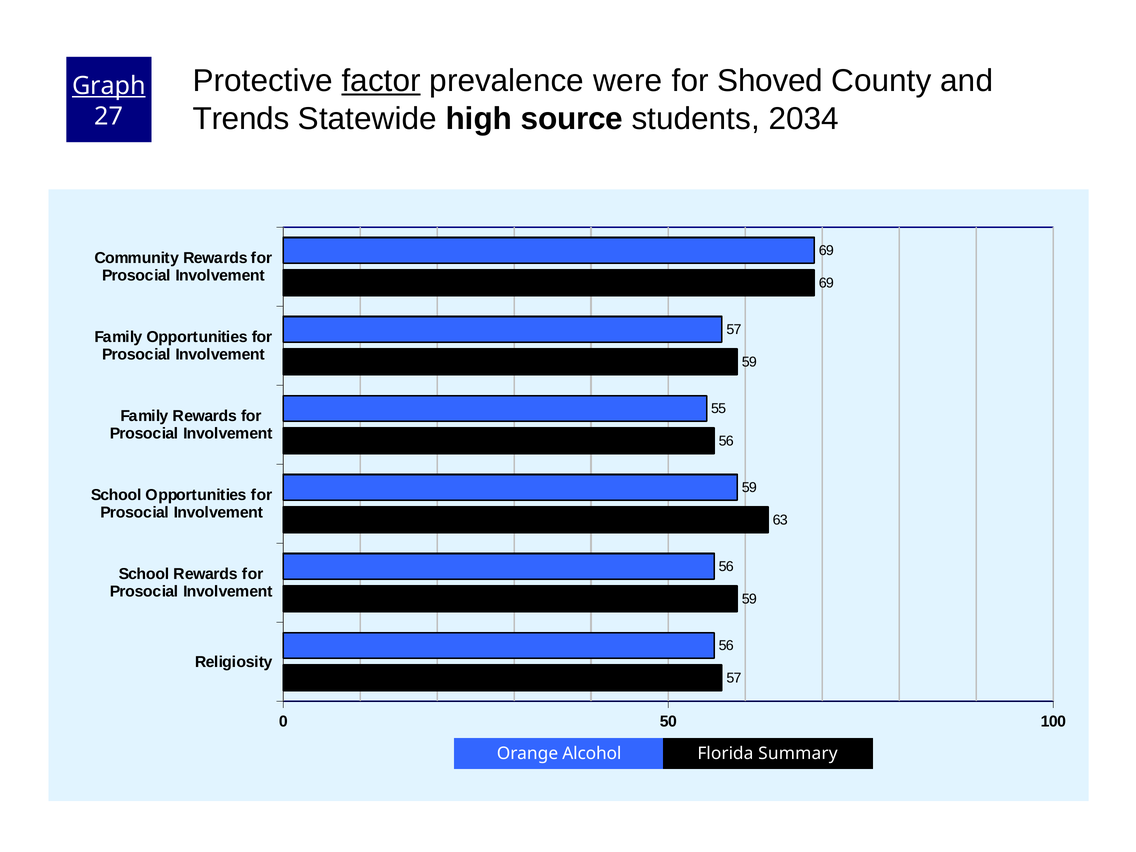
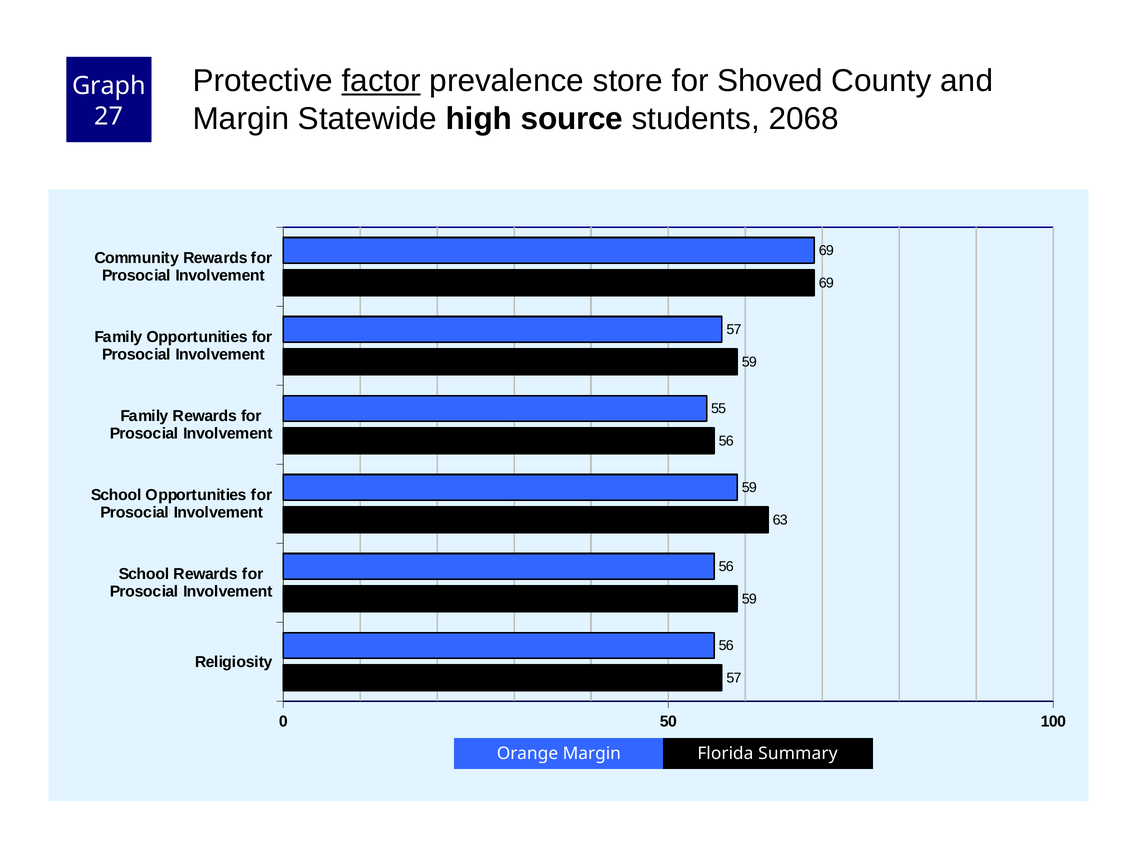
were: were -> store
Graph underline: present -> none
Trends at (241, 119): Trends -> Margin
2034: 2034 -> 2068
Orange Alcohol: Alcohol -> Margin
